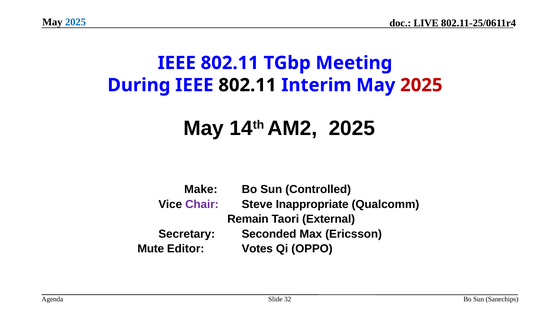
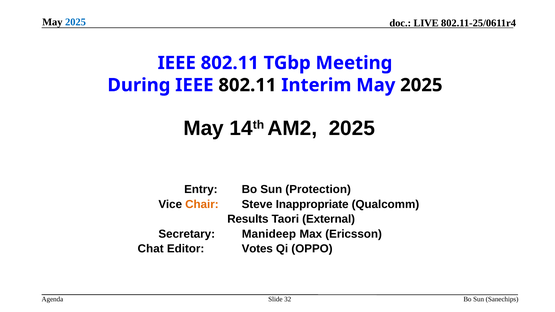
2025 at (421, 85) colour: red -> black
Make: Make -> Entry
Controlled: Controlled -> Protection
Chair colour: purple -> orange
Remain: Remain -> Results
Seconded: Seconded -> Manideep
Mute: Mute -> Chat
